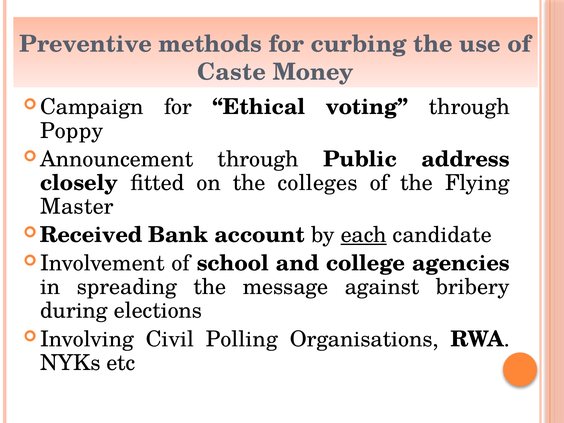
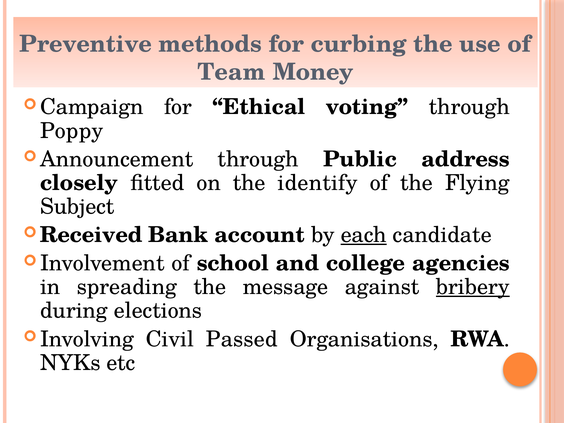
Caste: Caste -> Team
colleges: colleges -> identify
Master: Master -> Subject
bribery underline: none -> present
Polling: Polling -> Passed
